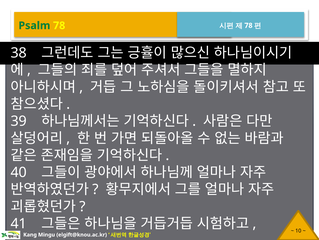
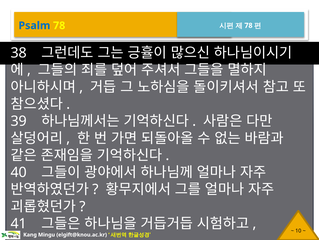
Psalm colour: green -> blue
